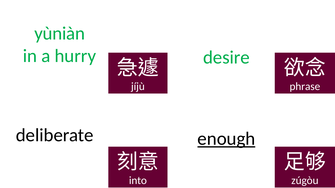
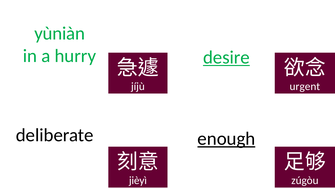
desire underline: none -> present
phrase: phrase -> urgent
into: into -> jièyì
